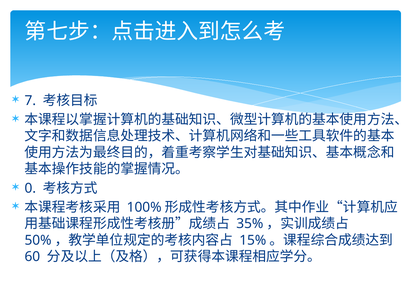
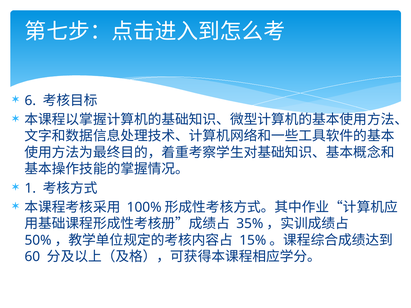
7: 7 -> 6
0: 0 -> 1
